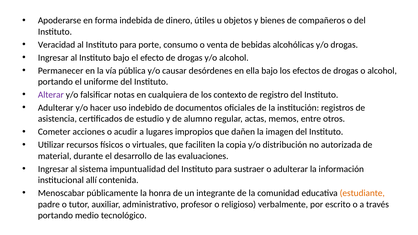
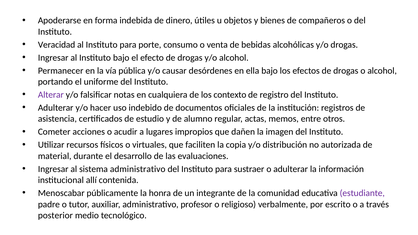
sistema impuntualidad: impuntualidad -> administrativo
estudiante colour: orange -> purple
portando at (55, 216): portando -> posterior
